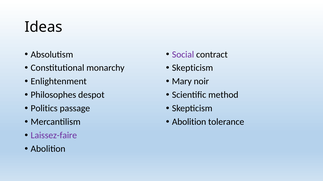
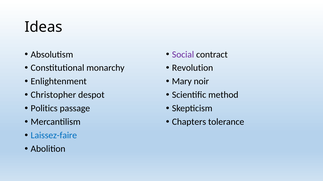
Skepticism at (193, 68): Skepticism -> Revolution
Philosophes: Philosophes -> Christopher
Abolition at (189, 122): Abolition -> Chapters
Laissez-faire colour: purple -> blue
